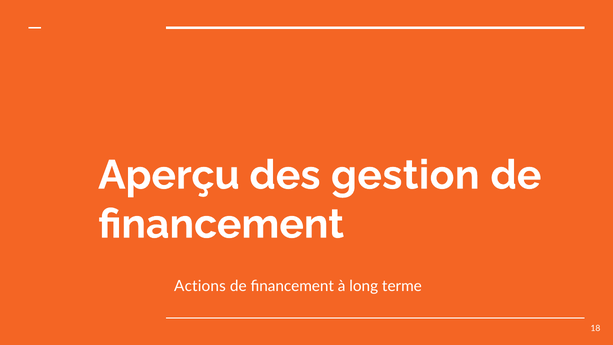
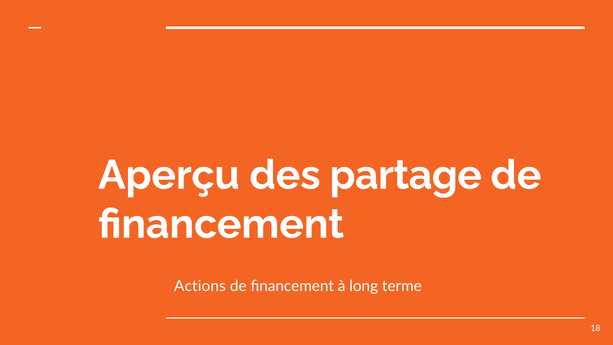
gestion: gestion -> partage
